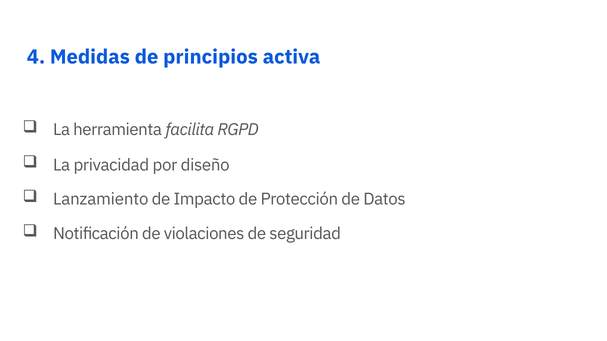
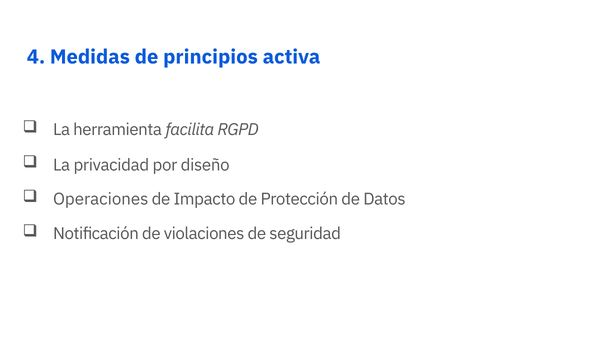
Lanzamiento: Lanzamiento -> Operaciones
